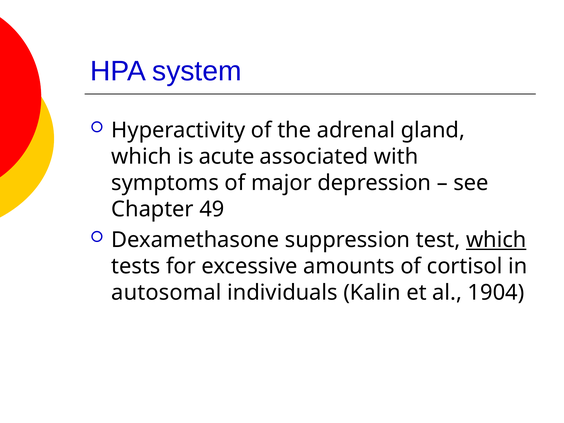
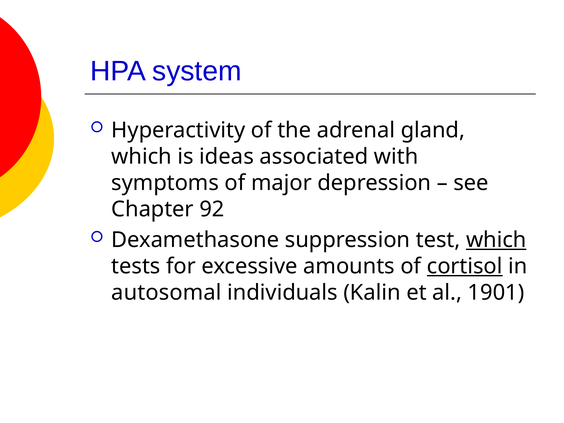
acute: acute -> ideas
49: 49 -> 92
cortisol underline: none -> present
1904: 1904 -> 1901
